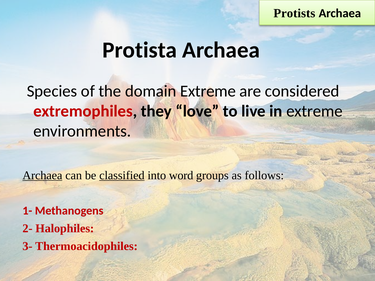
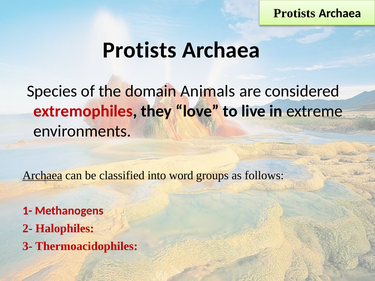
Protista at (140, 50): Protista -> Protists
domain Extreme: Extreme -> Animals
classified underline: present -> none
